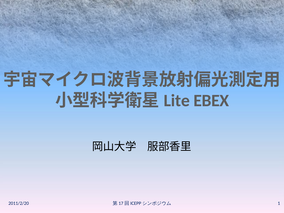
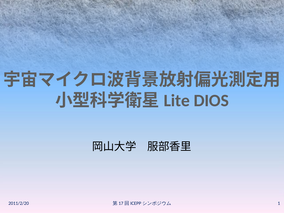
EBEX: EBEX -> DIOS
